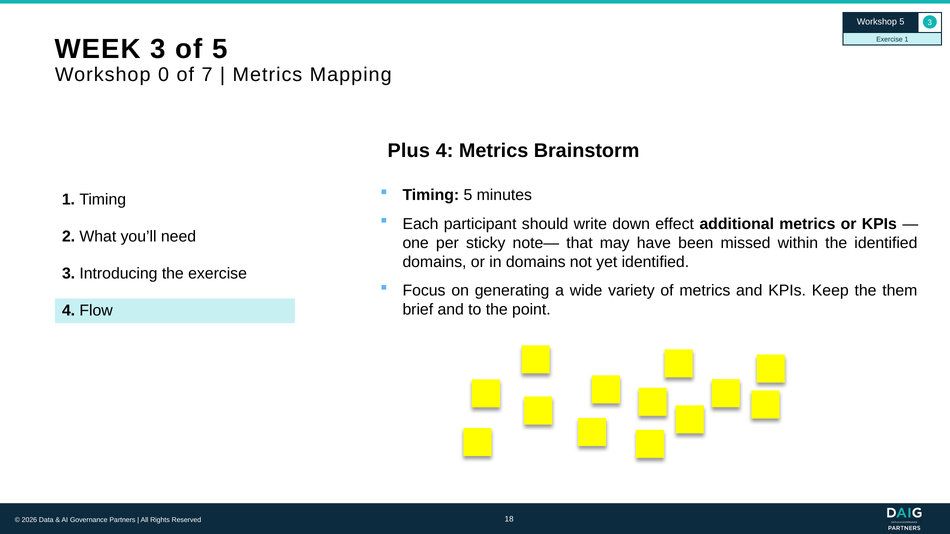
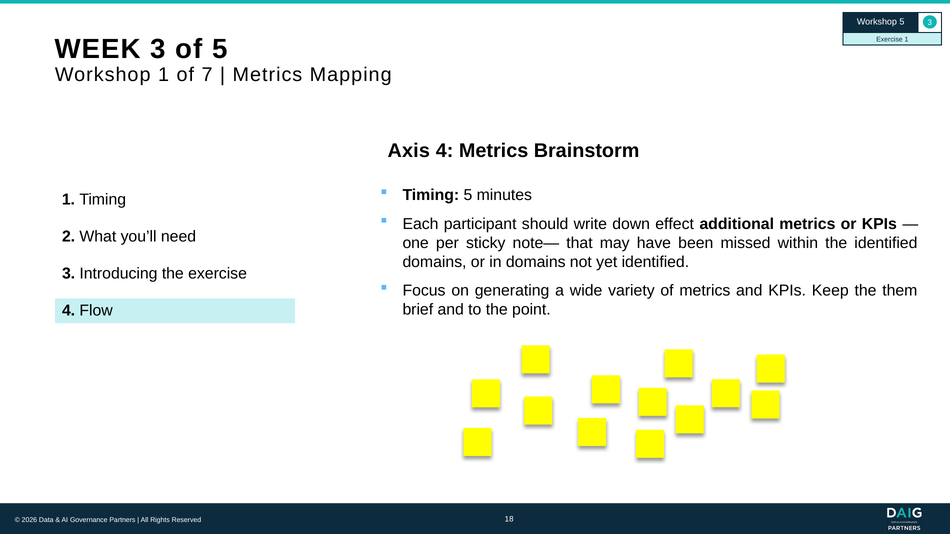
Workshop 0: 0 -> 1
Plus: Plus -> Axis
